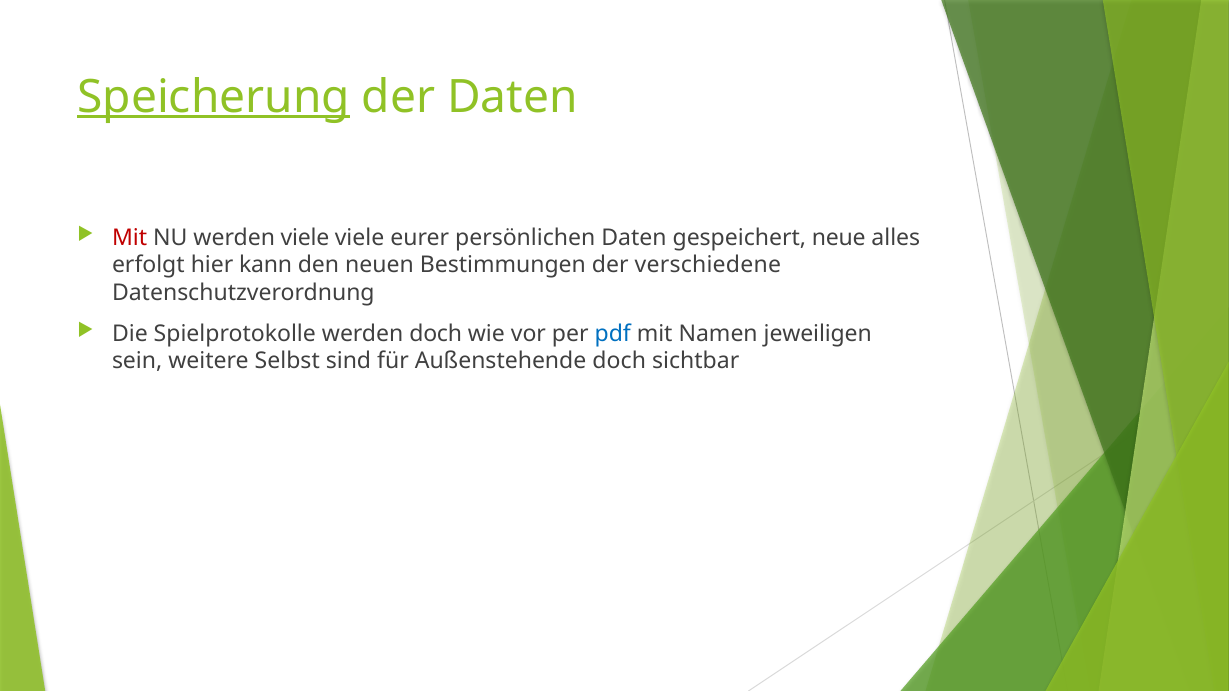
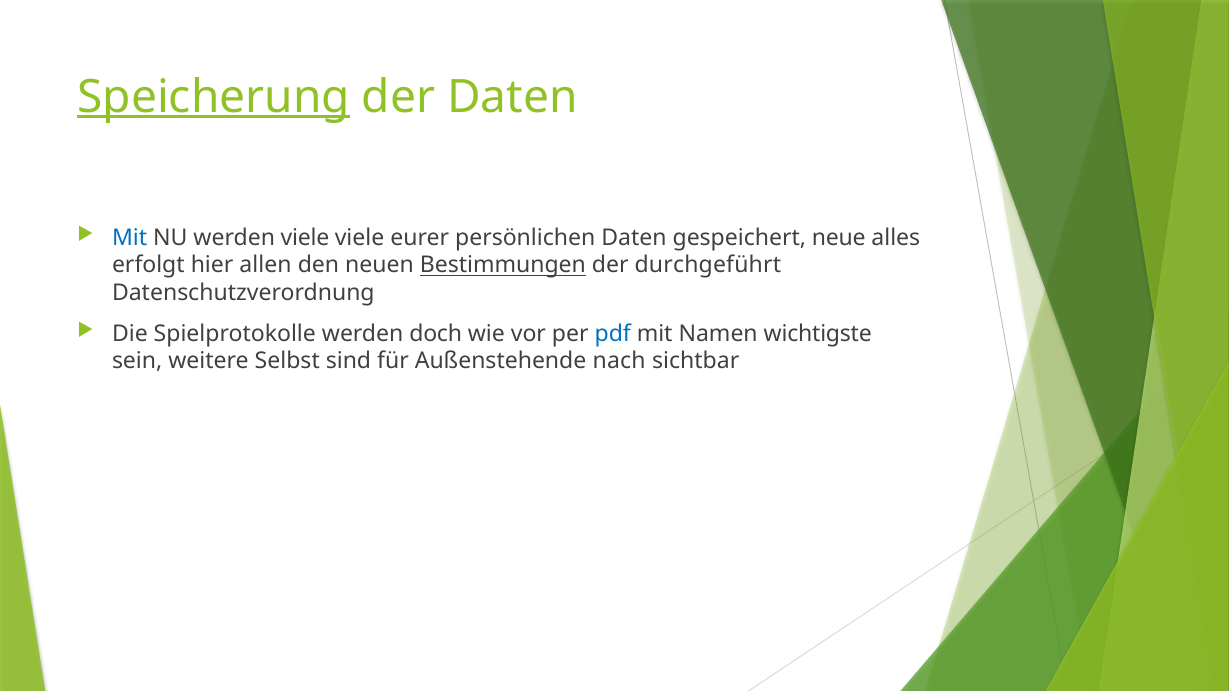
Mit at (130, 238) colour: red -> blue
kann: kann -> allen
Bestimmungen underline: none -> present
verschiedene: verschiedene -> durchgeführt
jeweiligen: jeweiligen -> wichtigste
Außenstehende doch: doch -> nach
